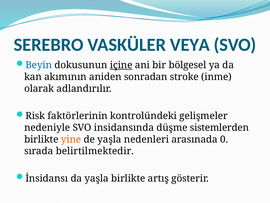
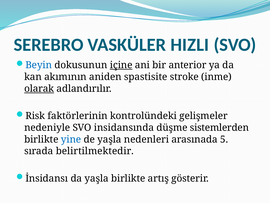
VEYA: VEYA -> HIZLI
bölgesel: bölgesel -> anterior
sonradan: sonradan -> spastisite
olarak underline: none -> present
yine colour: orange -> blue
0: 0 -> 5
